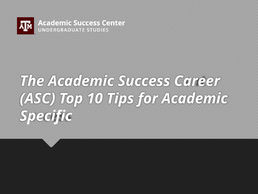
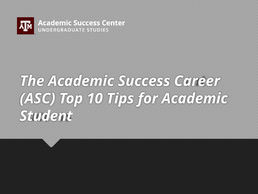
Specific: Specific -> Student
